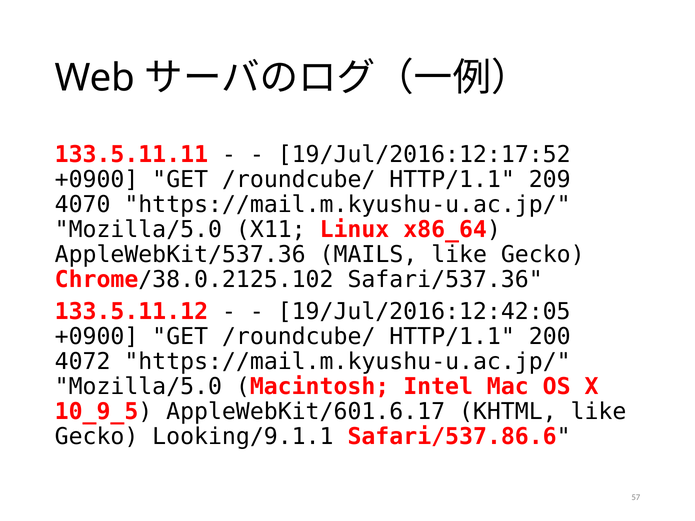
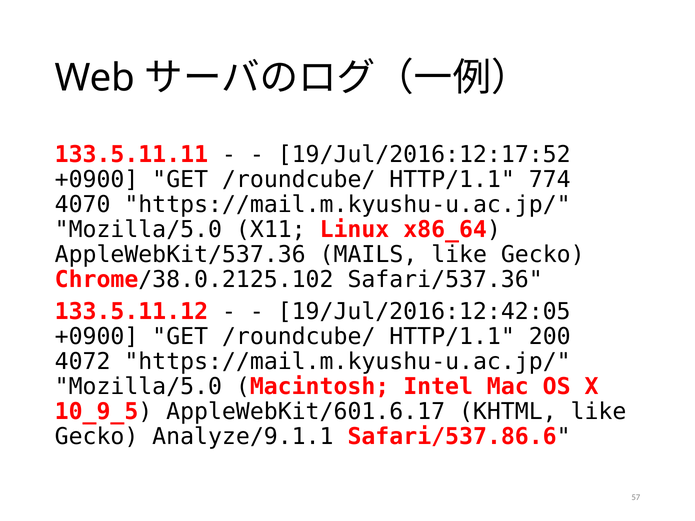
209: 209 -> 774
Looking/9.1.1: Looking/9.1.1 -> Analyze/9.1.1
